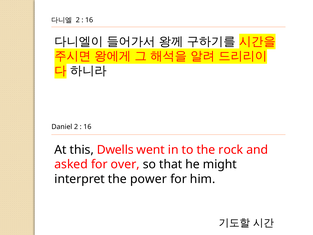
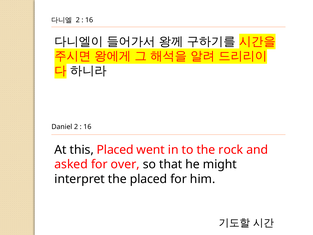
this Dwells: Dwells -> Placed
the power: power -> placed
